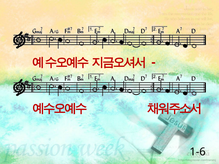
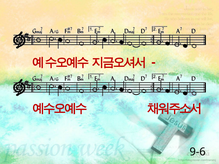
1-6: 1-6 -> 9-6
